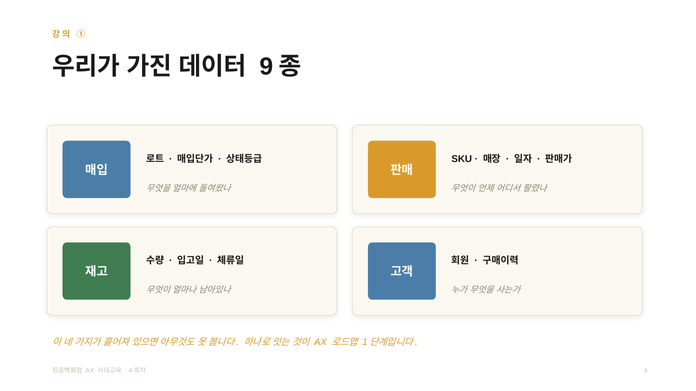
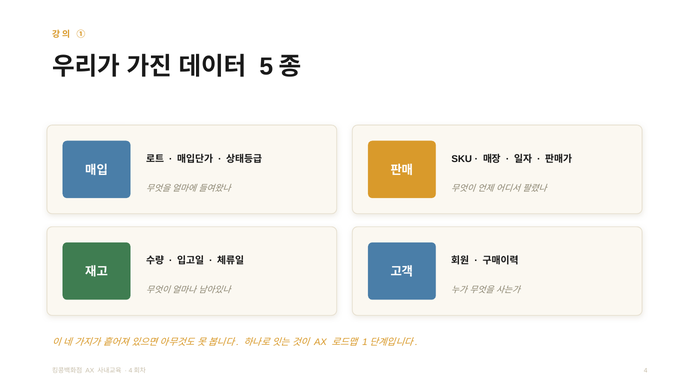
9: 9 -> 5
